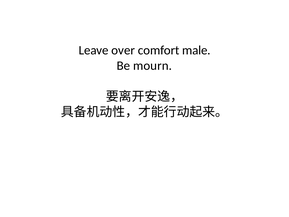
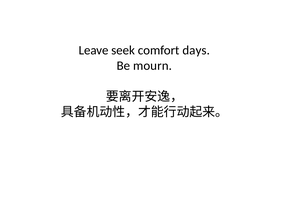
over: over -> seek
male: male -> days
